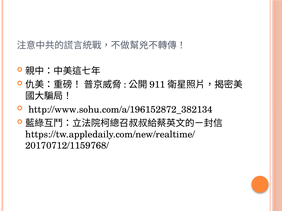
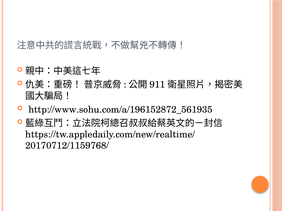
http://www.sohu.com/a/196152872_382134: http://www.sohu.com/a/196152872_382134 -> http://www.sohu.com/a/196152872_561935
